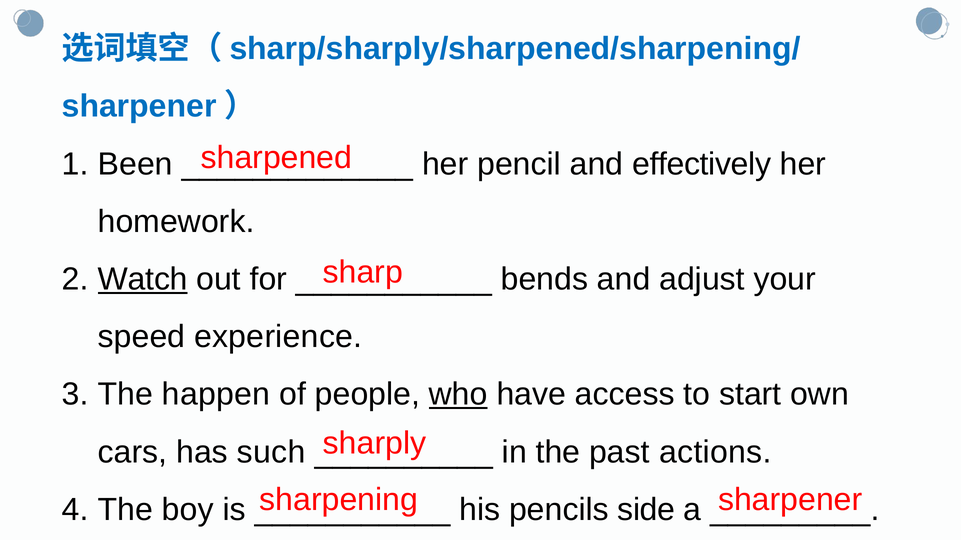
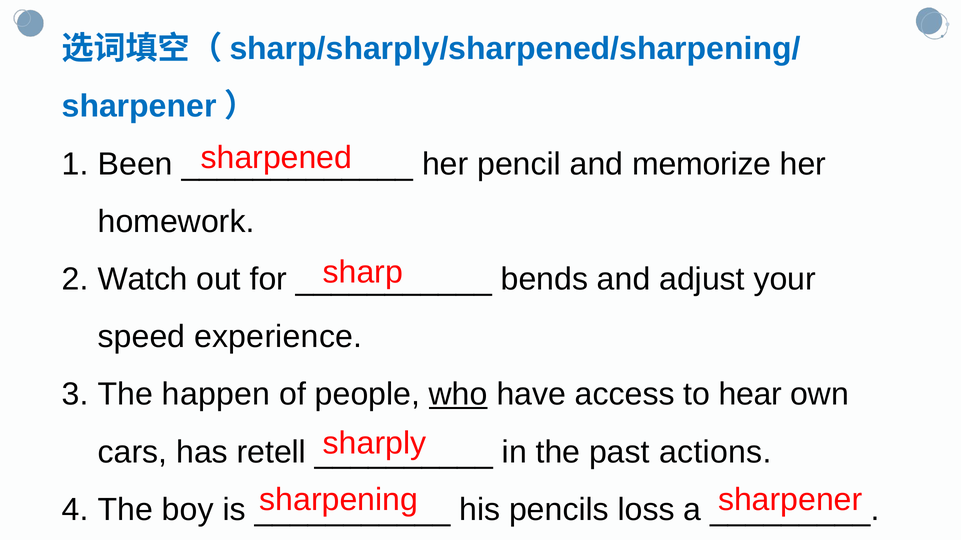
effectively: effectively -> memorize
Watch underline: present -> none
start: start -> hear
such: such -> retell
side: side -> loss
